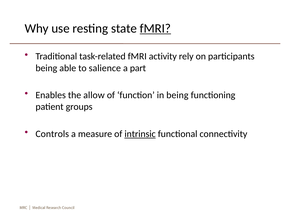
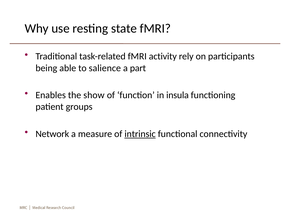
fMRI at (155, 28) underline: present -> none
allow: allow -> show
in being: being -> insula
Controls: Controls -> Network
